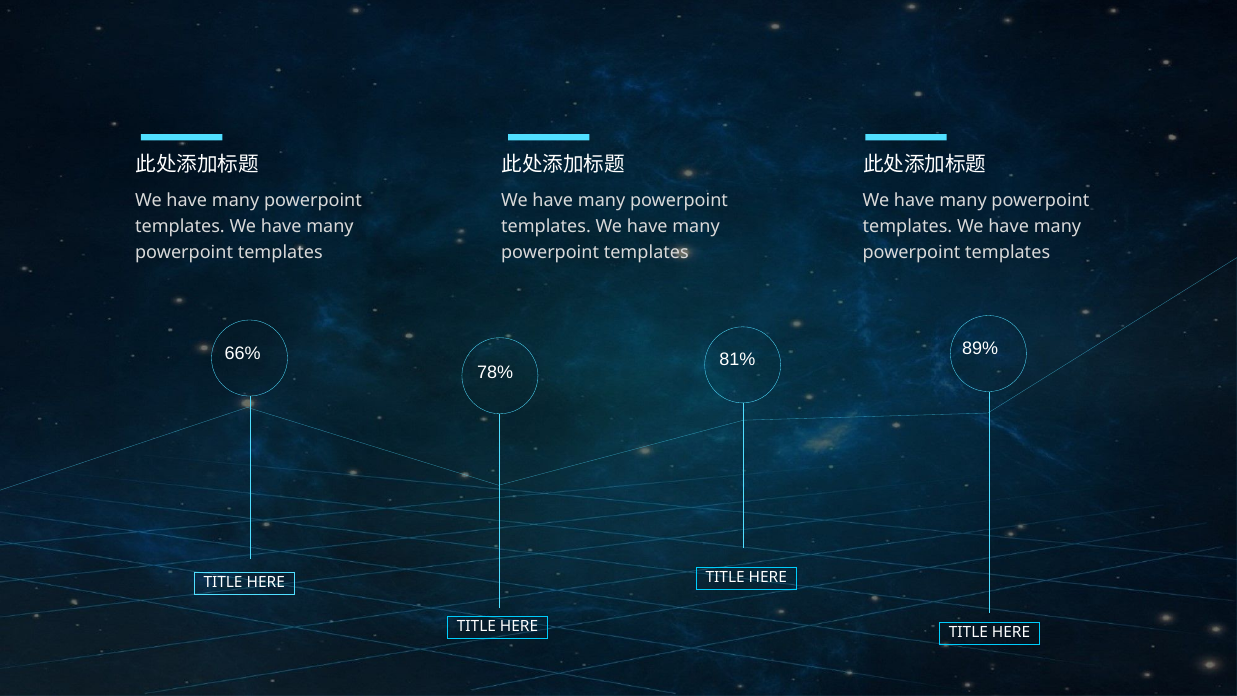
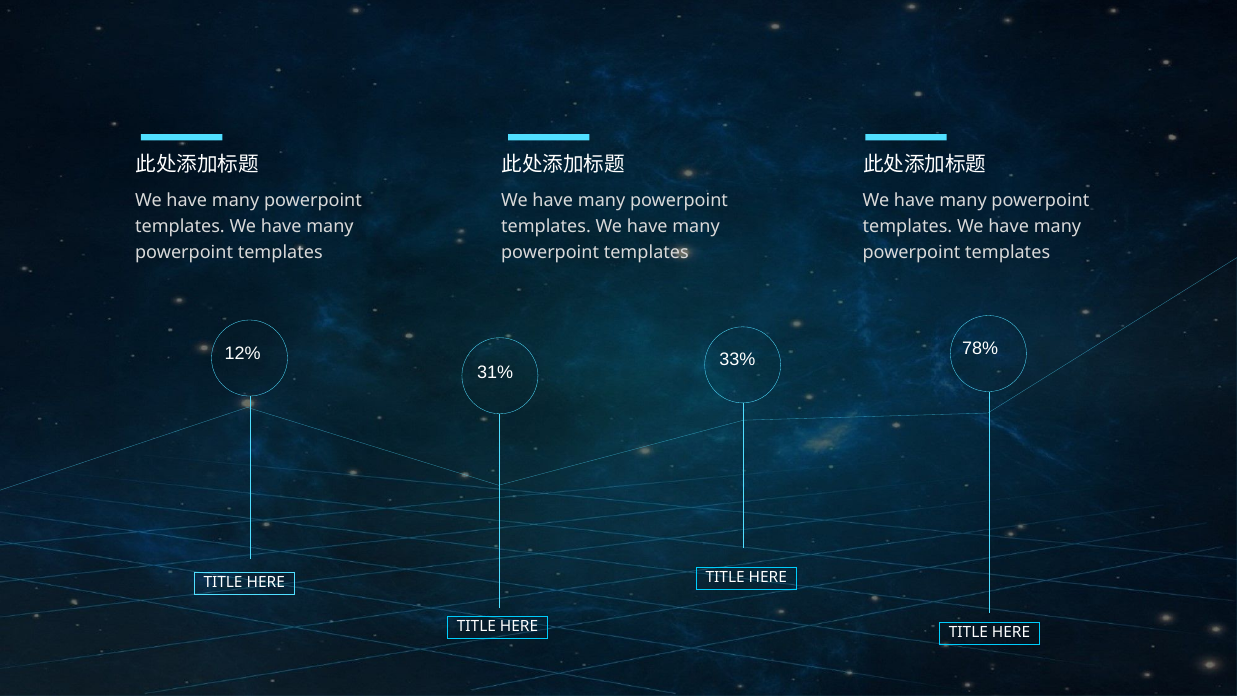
89%: 89% -> 78%
66%: 66% -> 12%
81%: 81% -> 33%
78%: 78% -> 31%
